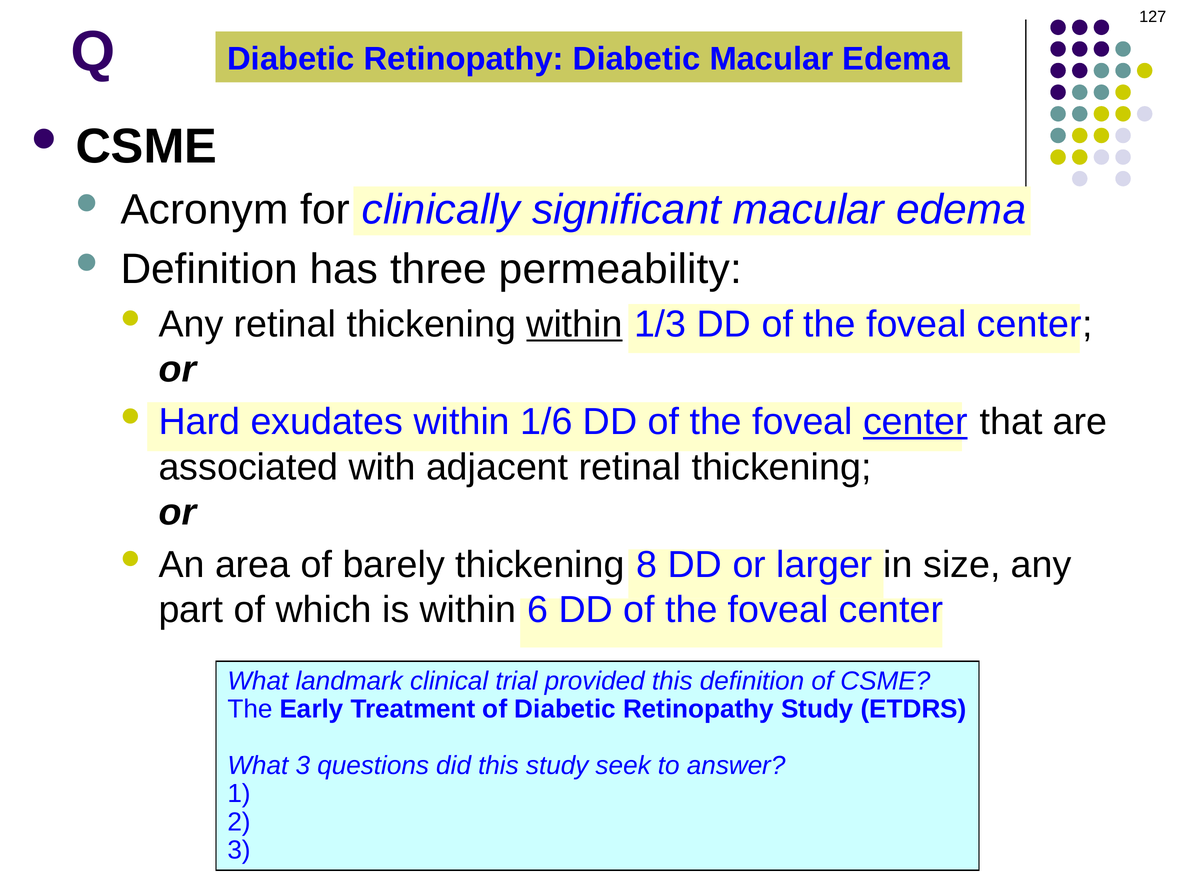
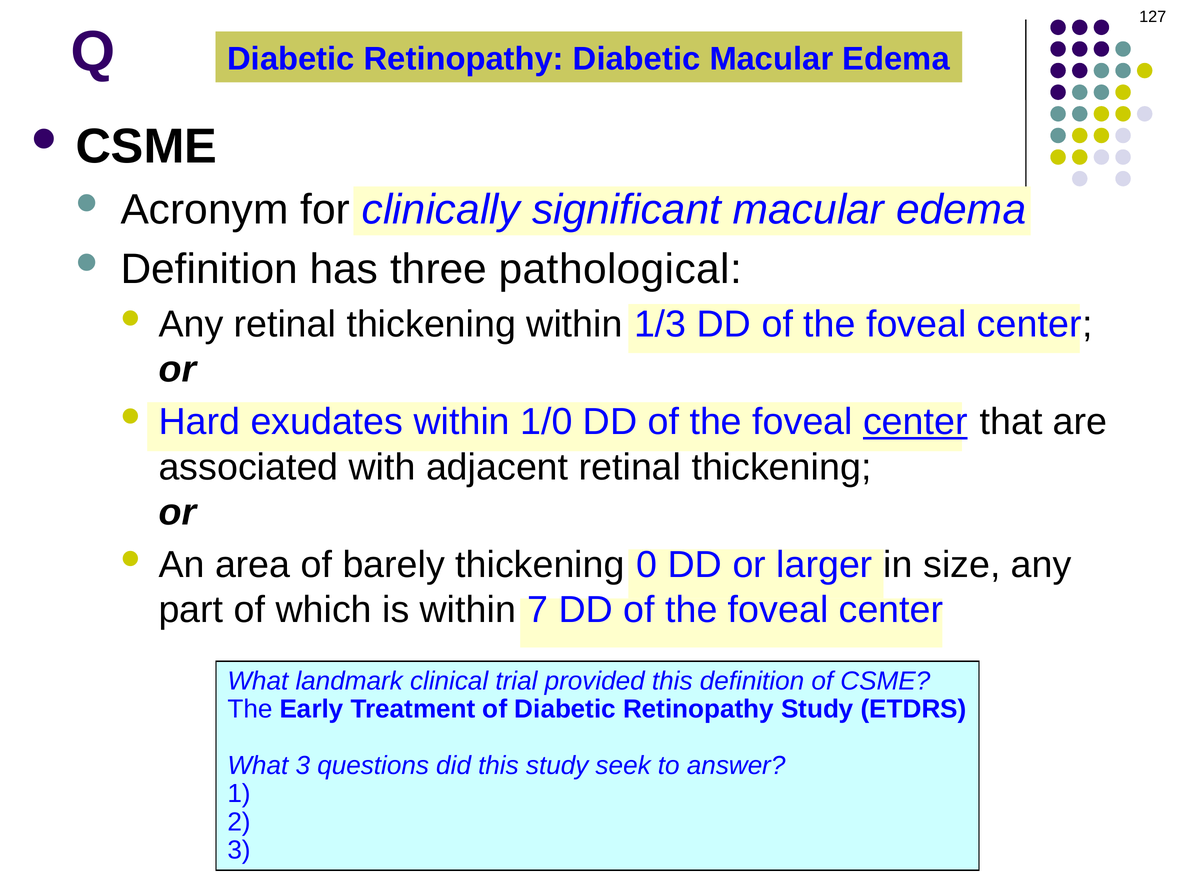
permeability: permeability -> pathological
within at (574, 324) underline: present -> none
1/6: 1/6 -> 1/0
8: 8 -> 0
6: 6 -> 7
